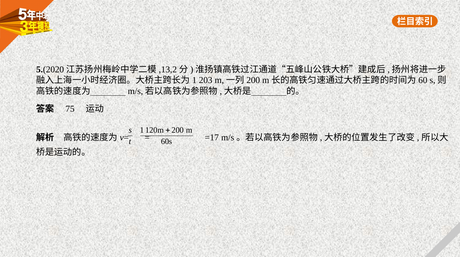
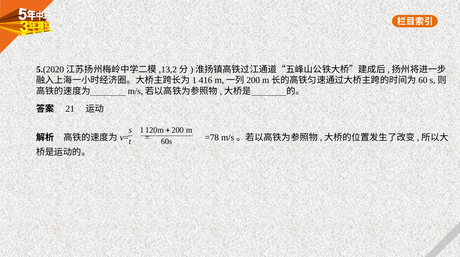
203: 203 -> 416
75: 75 -> 21
=17: =17 -> =78
